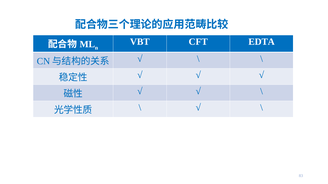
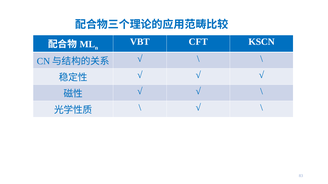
EDTA: EDTA -> KSCN
